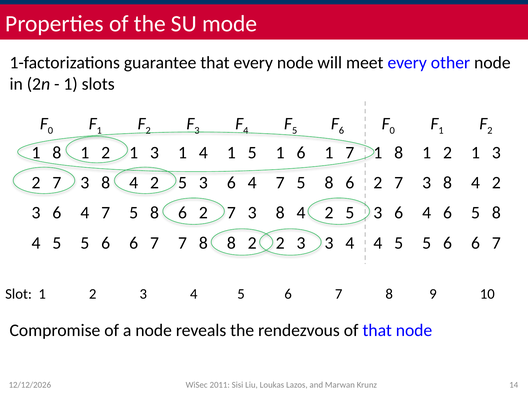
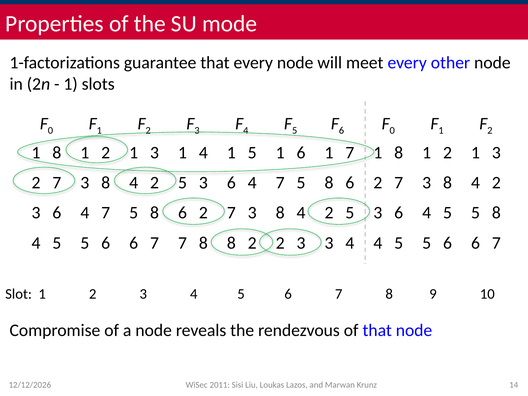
6 4 6: 6 -> 5
